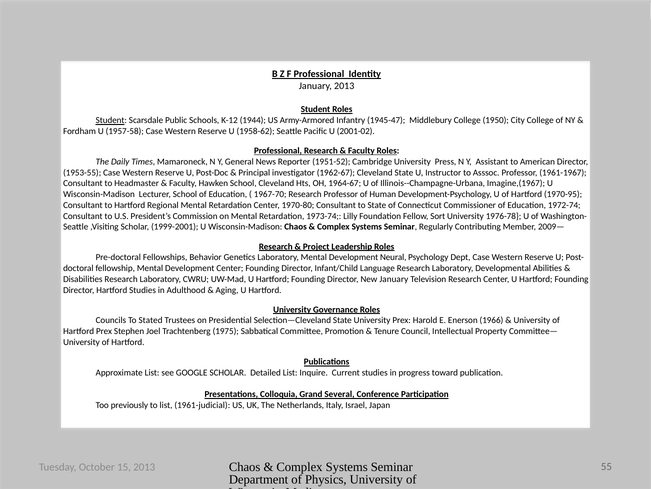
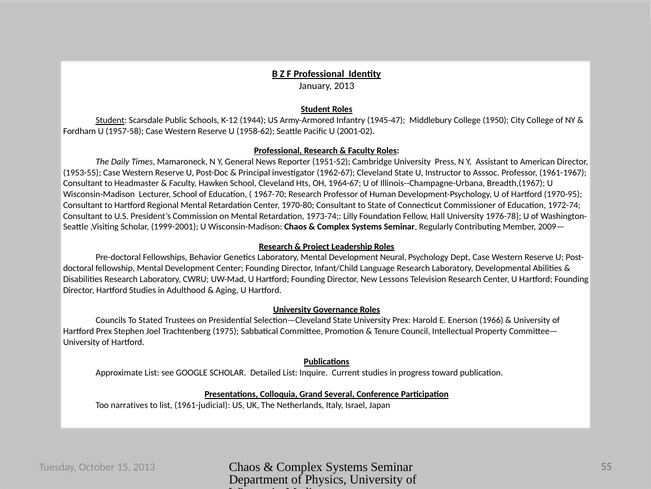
Imagine,(1967: Imagine,(1967 -> Breadth,(1967
Sort: Sort -> Hall
New January: January -> Lessons
previously: previously -> narratives
